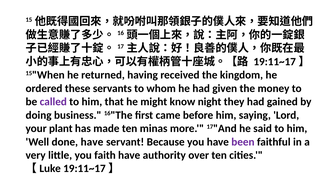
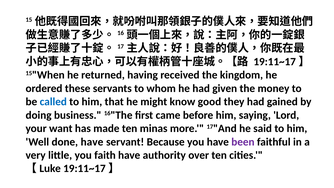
called colour: purple -> blue
night: night -> good
plant: plant -> want
